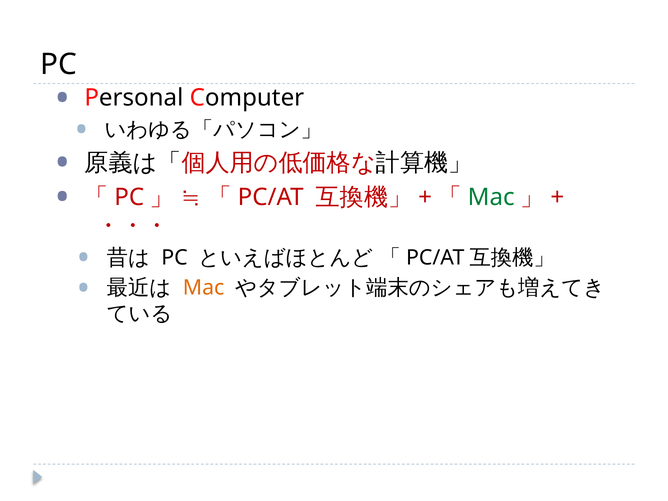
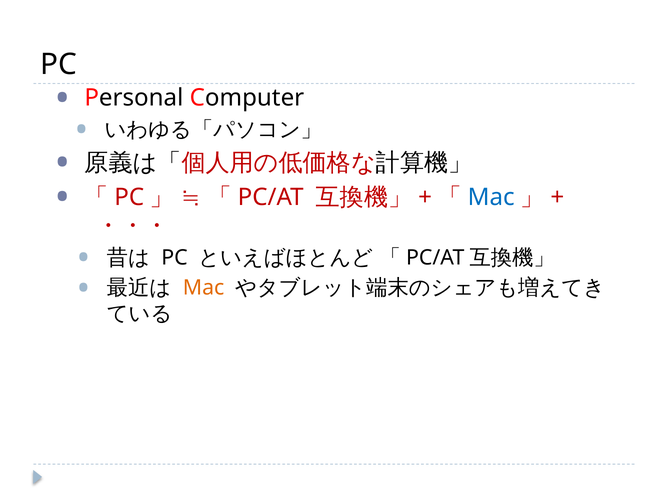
Mac at (491, 197) colour: green -> blue
